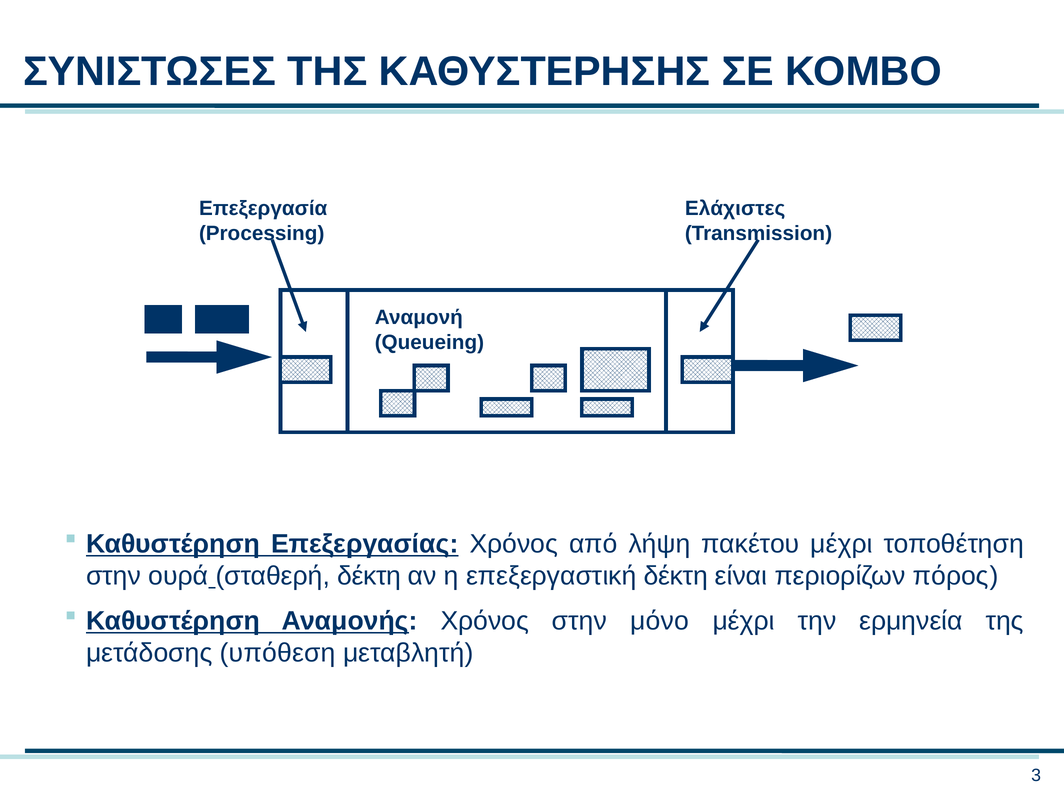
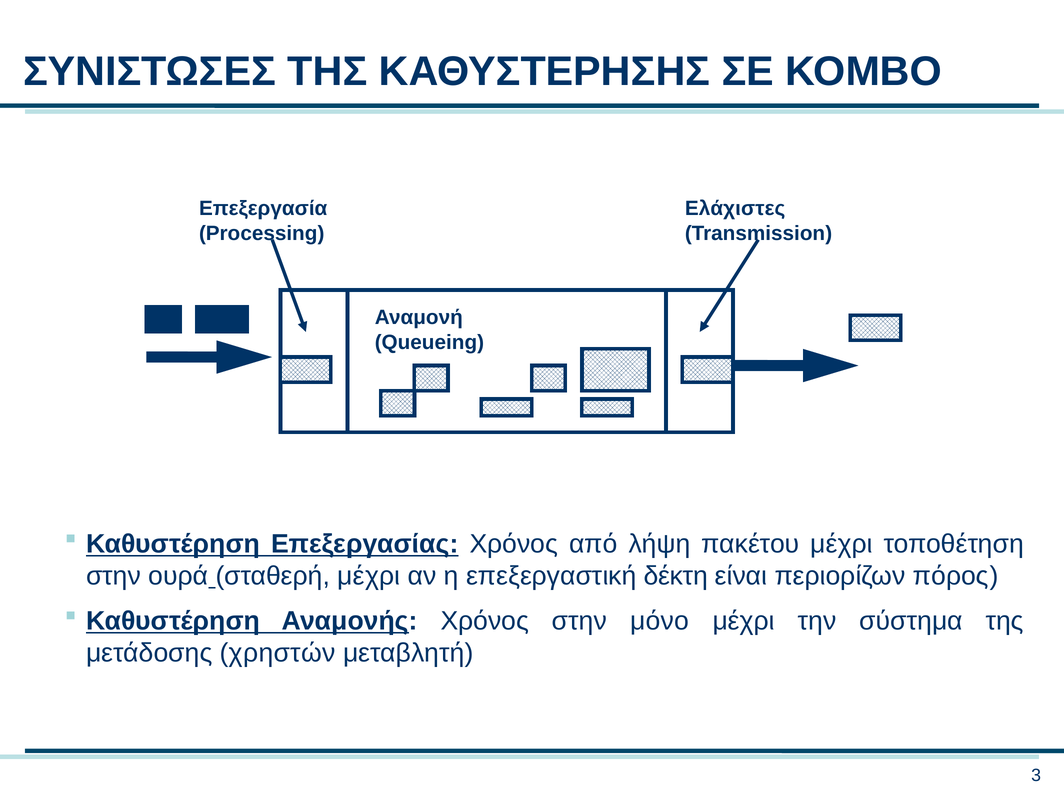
σταθερή δέκτη: δέκτη -> μέχρι
ερμηνεία: ερμηνεία -> σύστημα
υπόθεση: υπόθεση -> χρηστών
